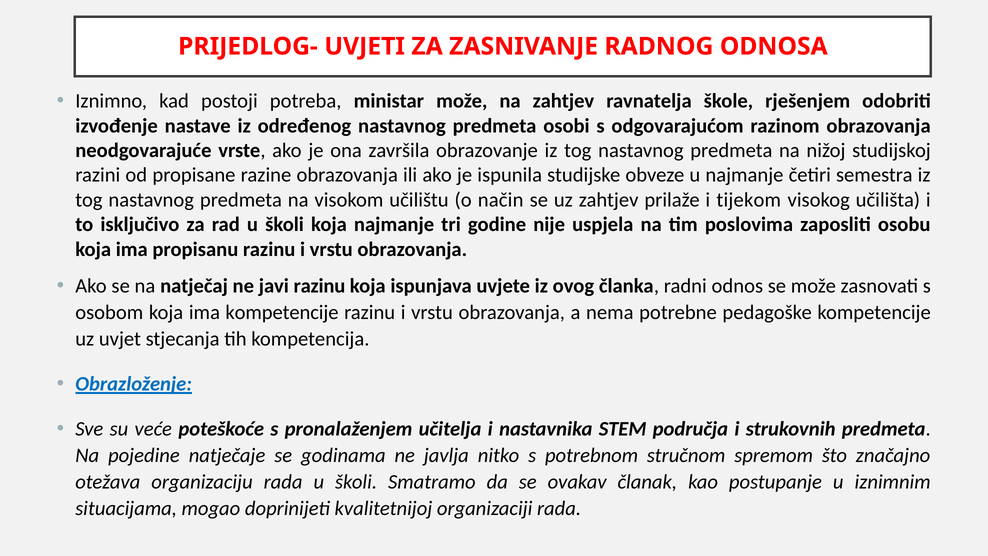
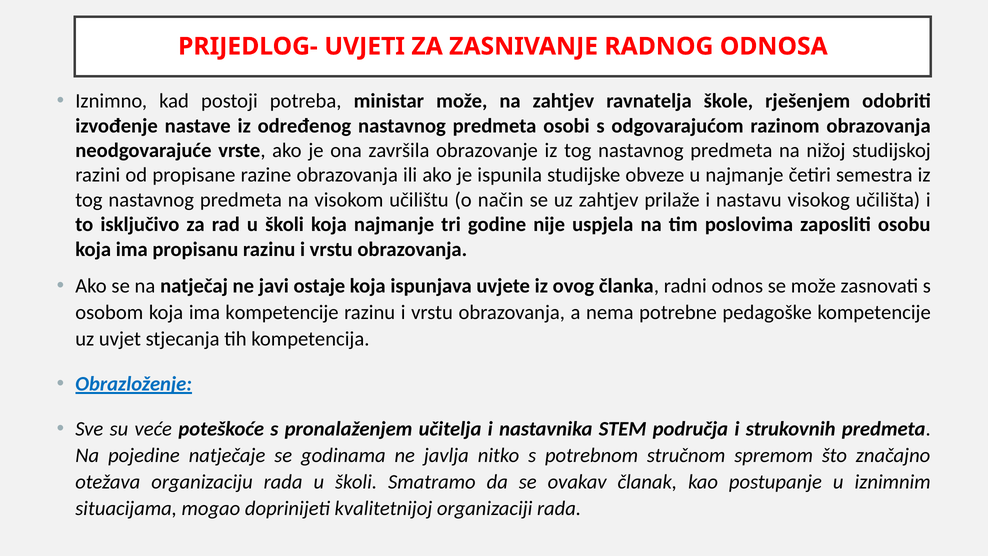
tijekom: tijekom -> nastavu
javi razinu: razinu -> ostaje
